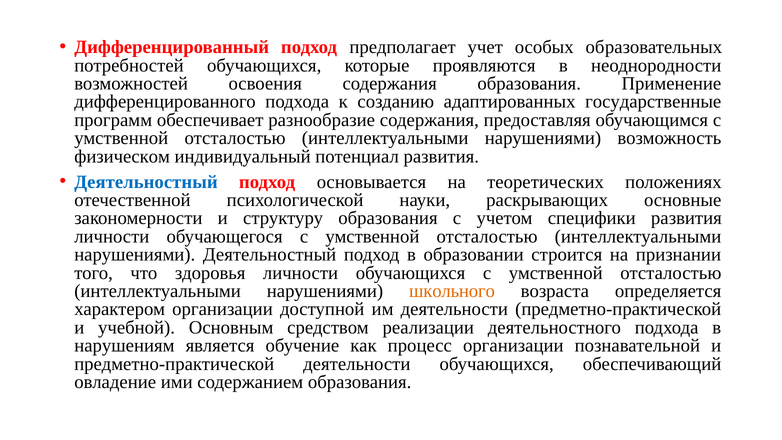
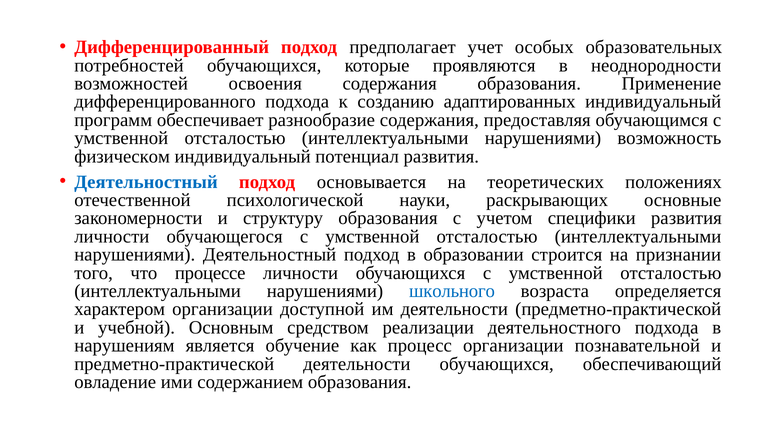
адаптированных государственные: государственные -> индивидуальный
здоровья: здоровья -> процессе
школьного colour: orange -> blue
